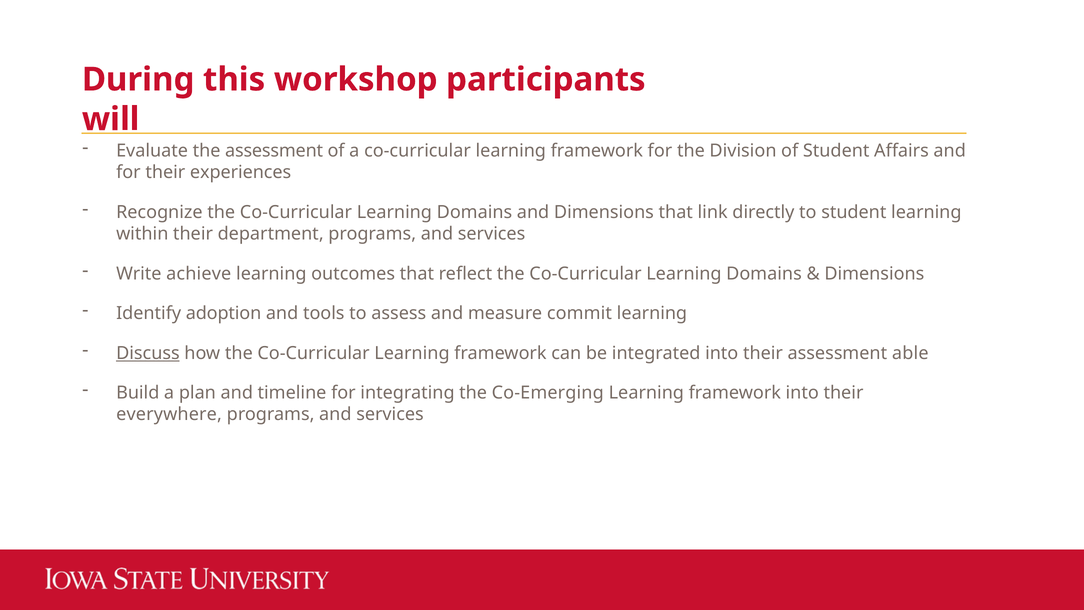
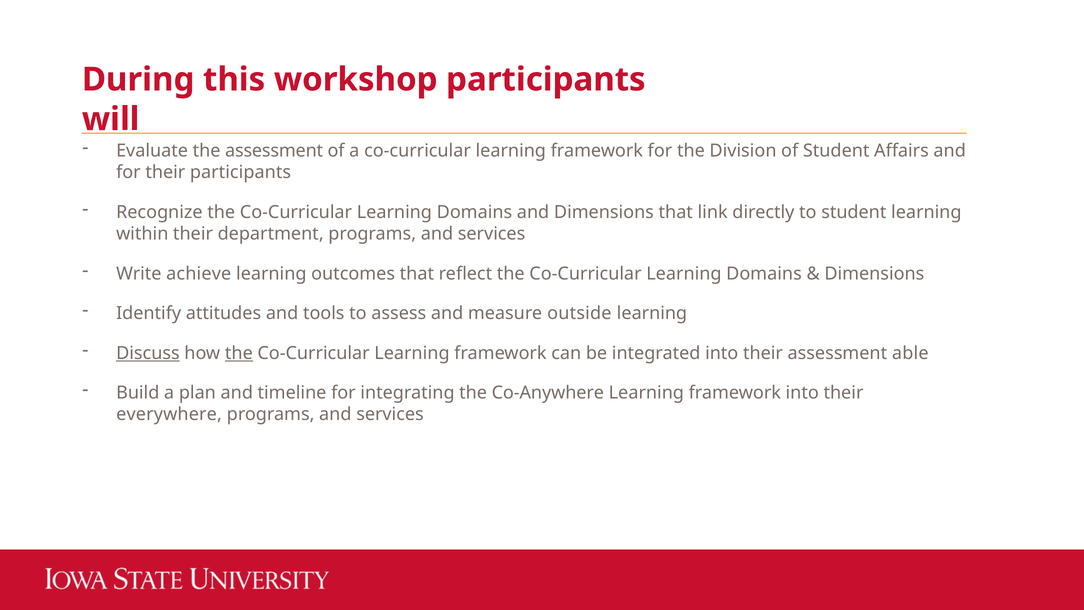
their experiences: experiences -> participants
adoption: adoption -> attitudes
commit: commit -> outside
the at (239, 353) underline: none -> present
Co-Emerging: Co-Emerging -> Co-Anywhere
